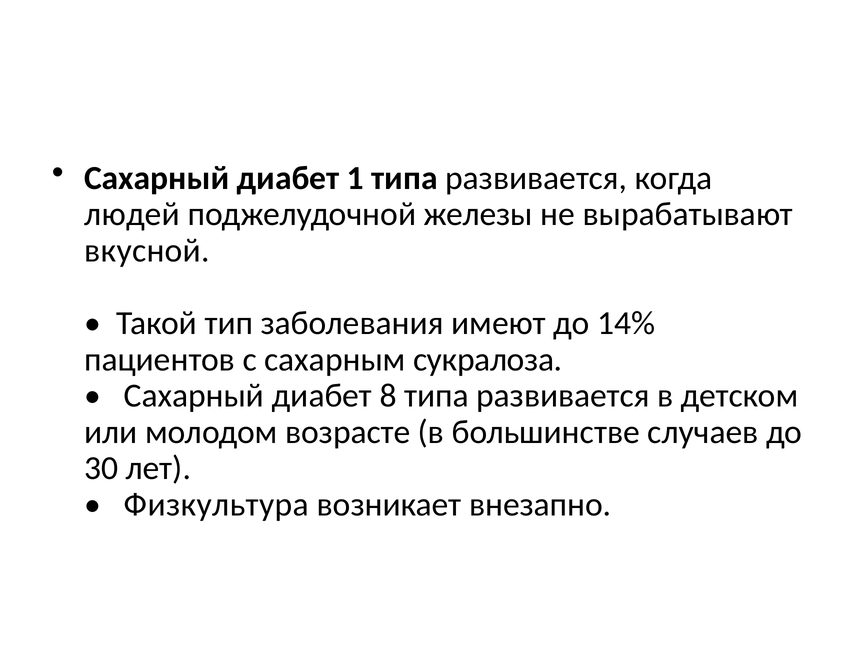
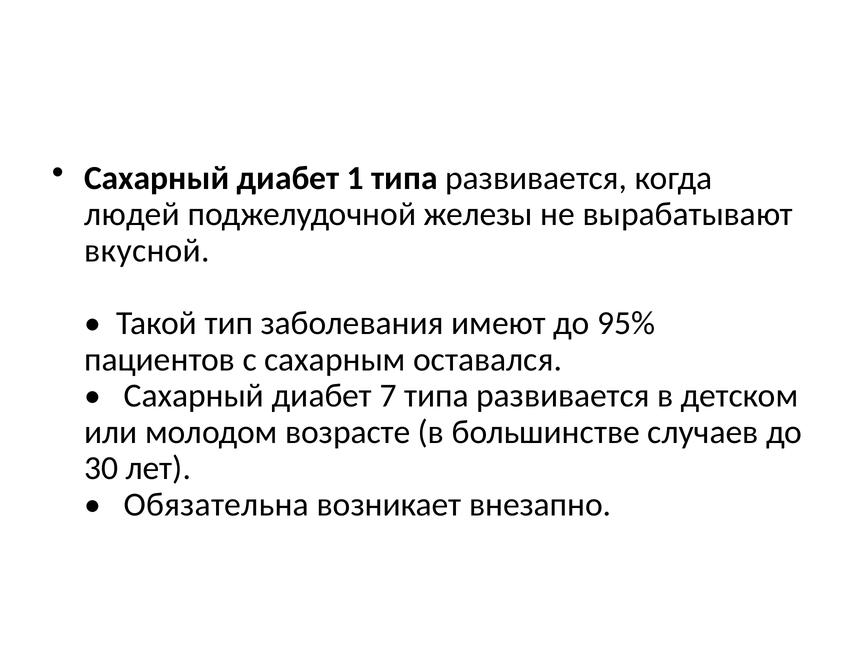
14%: 14% -> 95%
сукралоза: сукралоза -> оставался
8: 8 -> 7
Физкультура: Физкультура -> Обязательна
